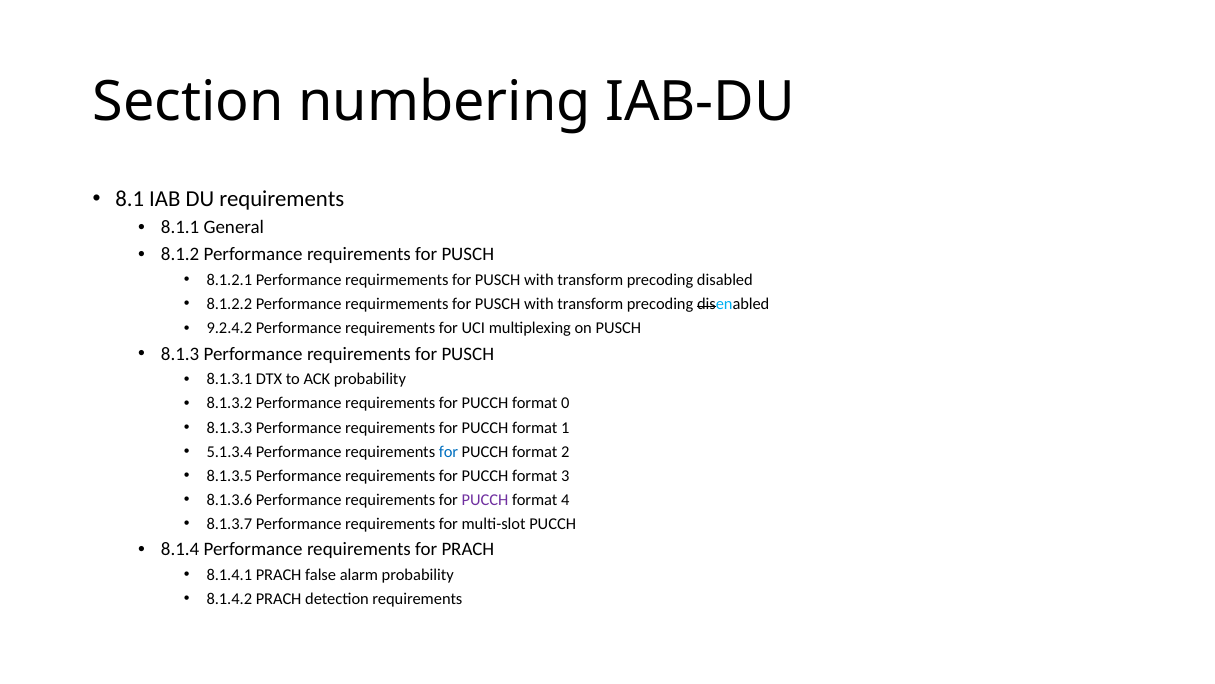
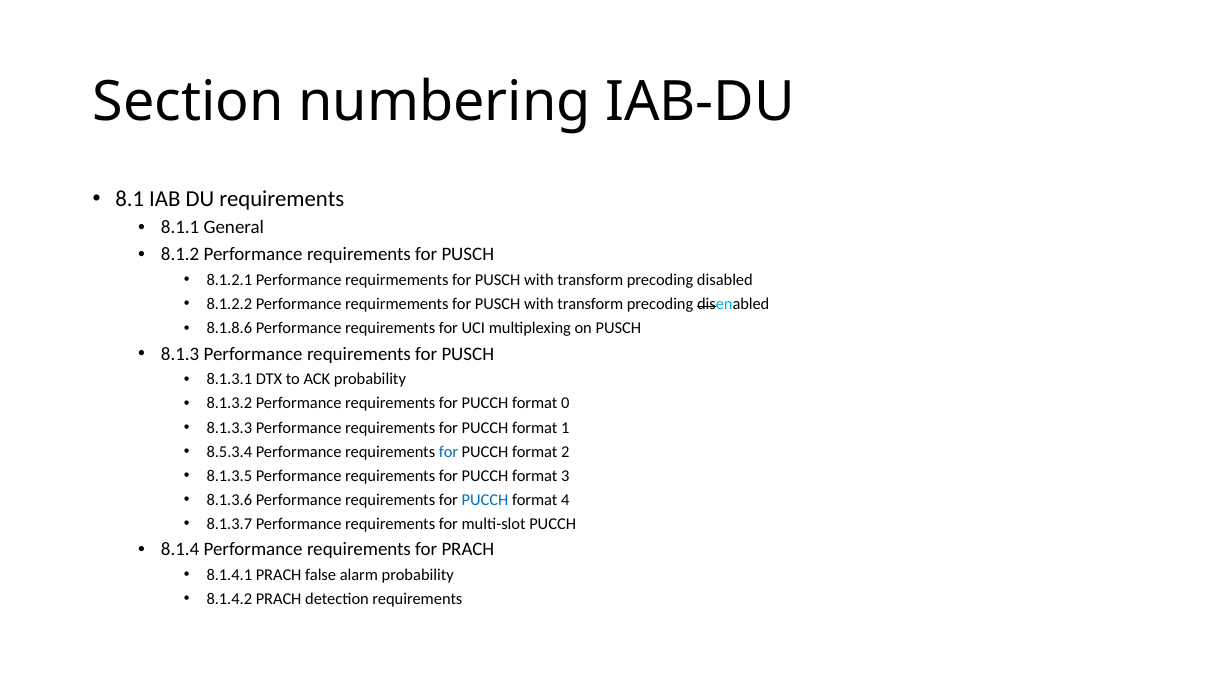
9.2.4.2: 9.2.4.2 -> 8.1.8.6
5.1.3.4: 5.1.3.4 -> 8.5.3.4
PUCCH at (485, 500) colour: purple -> blue
